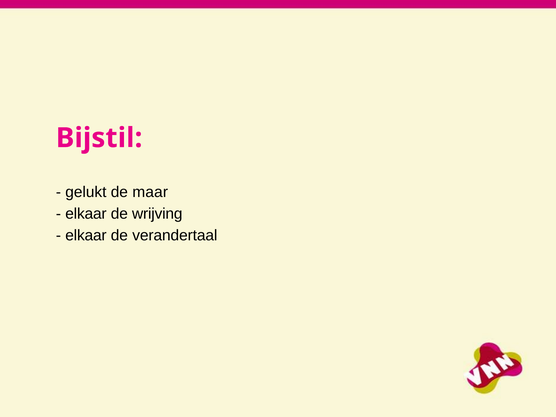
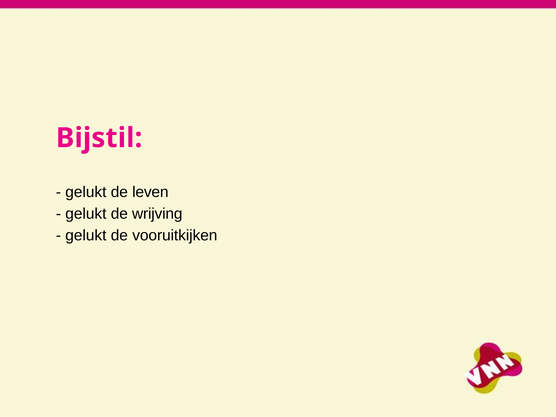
maar: maar -> leven
elkaar at (86, 214): elkaar -> gelukt
elkaar at (86, 235): elkaar -> gelukt
verandertaal: verandertaal -> vooruitkijken
